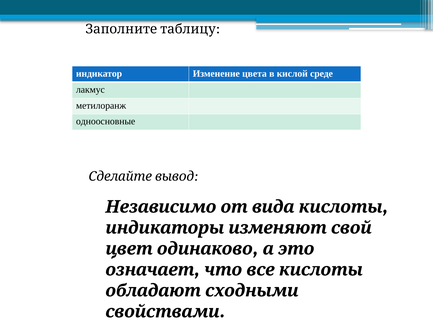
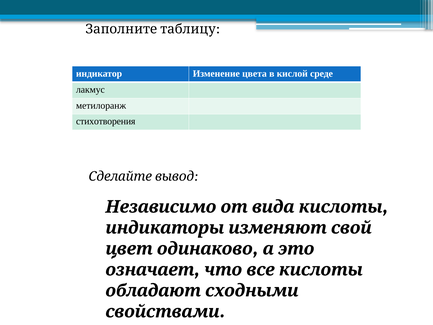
одноосновные: одноосновные -> стихотворения
